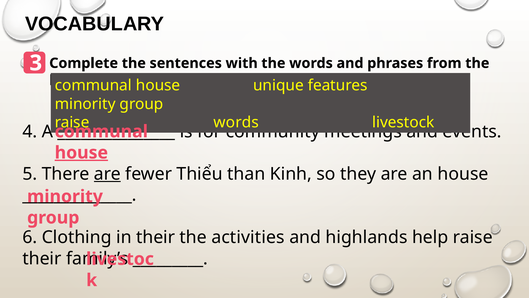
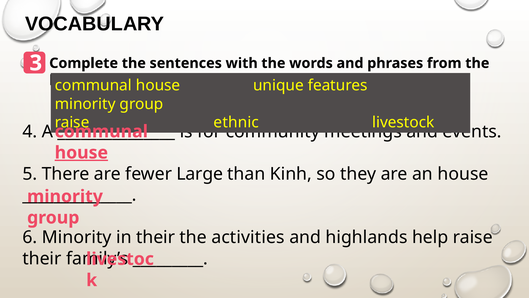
words at (236, 122): words -> ethnic
are at (107, 174) underline: present -> none
Thiểu: Thiểu -> Large
6 Clothing: Clothing -> Minority
